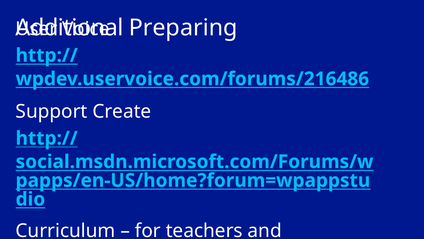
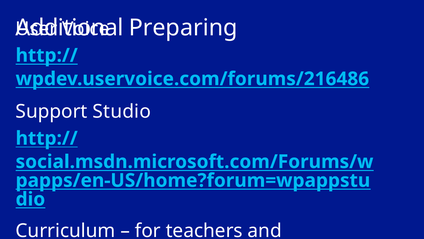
Create: Create -> Studio
